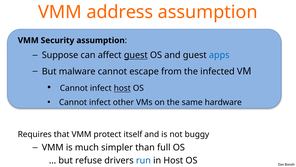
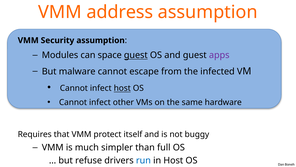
Suppose: Suppose -> Modules
affect: affect -> space
apps colour: blue -> purple
